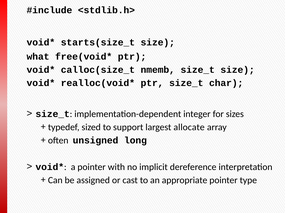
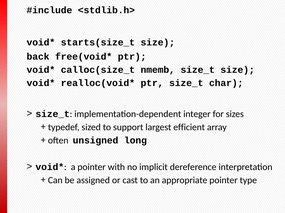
what: what -> back
allocate: allocate -> efficient
